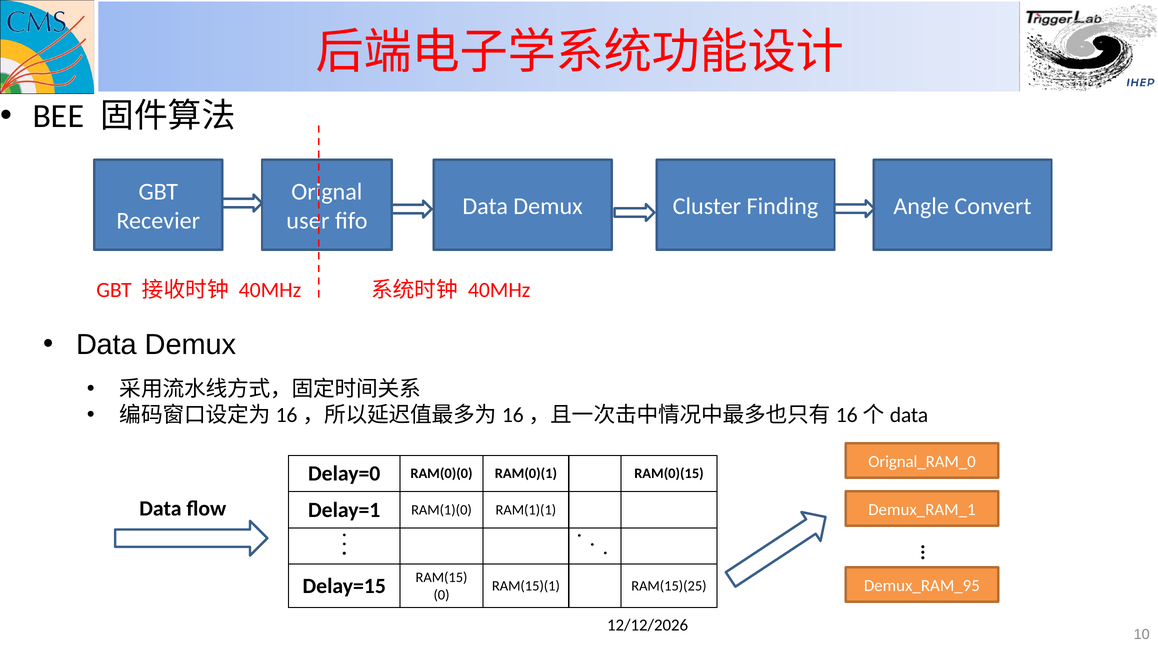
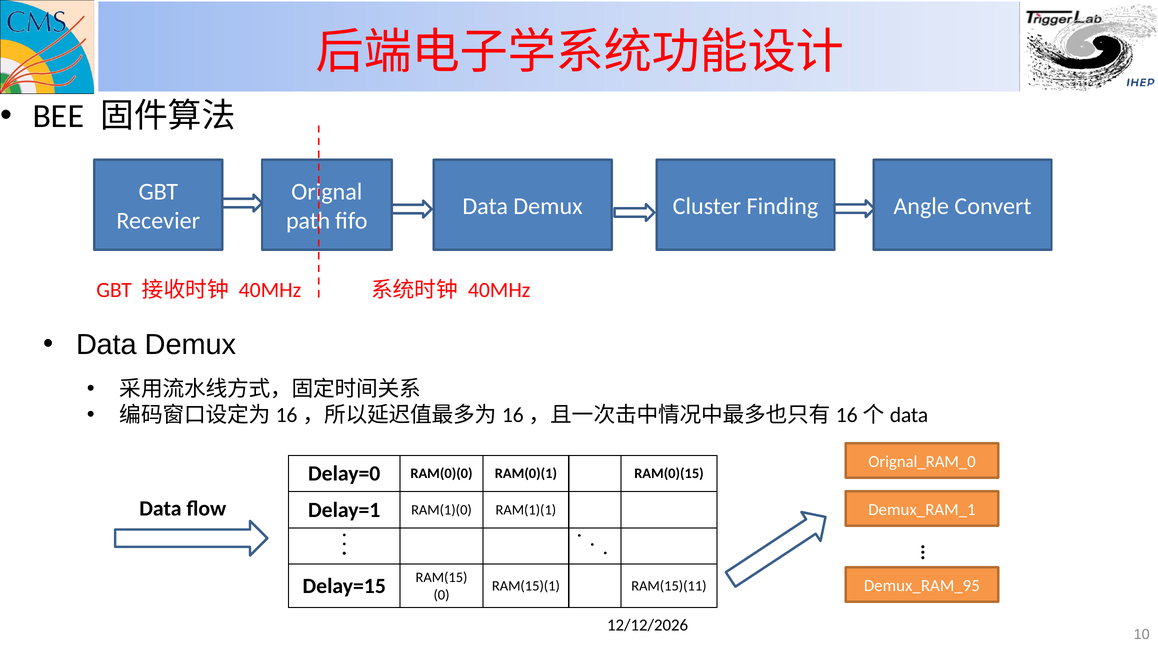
user: user -> path
RAM(15)(25: RAM(15)(25 -> RAM(15)(11
